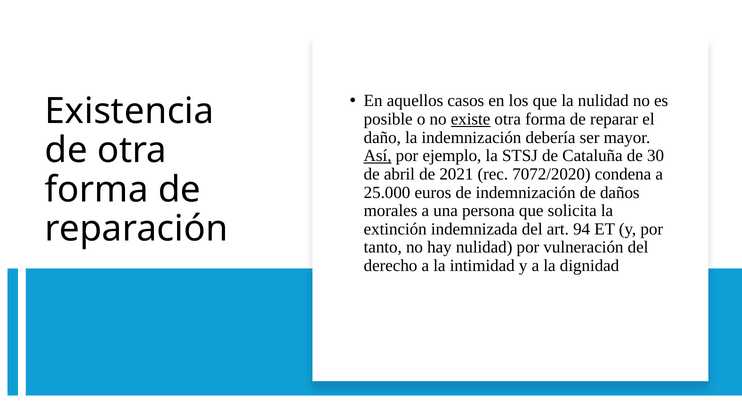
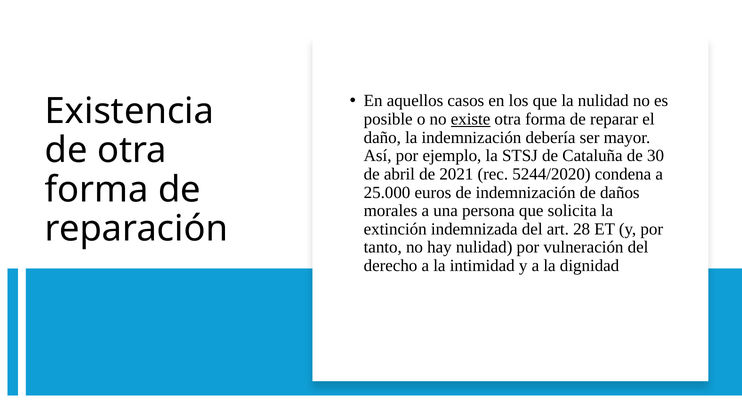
Así underline: present -> none
7072/2020: 7072/2020 -> 5244/2020
94: 94 -> 28
